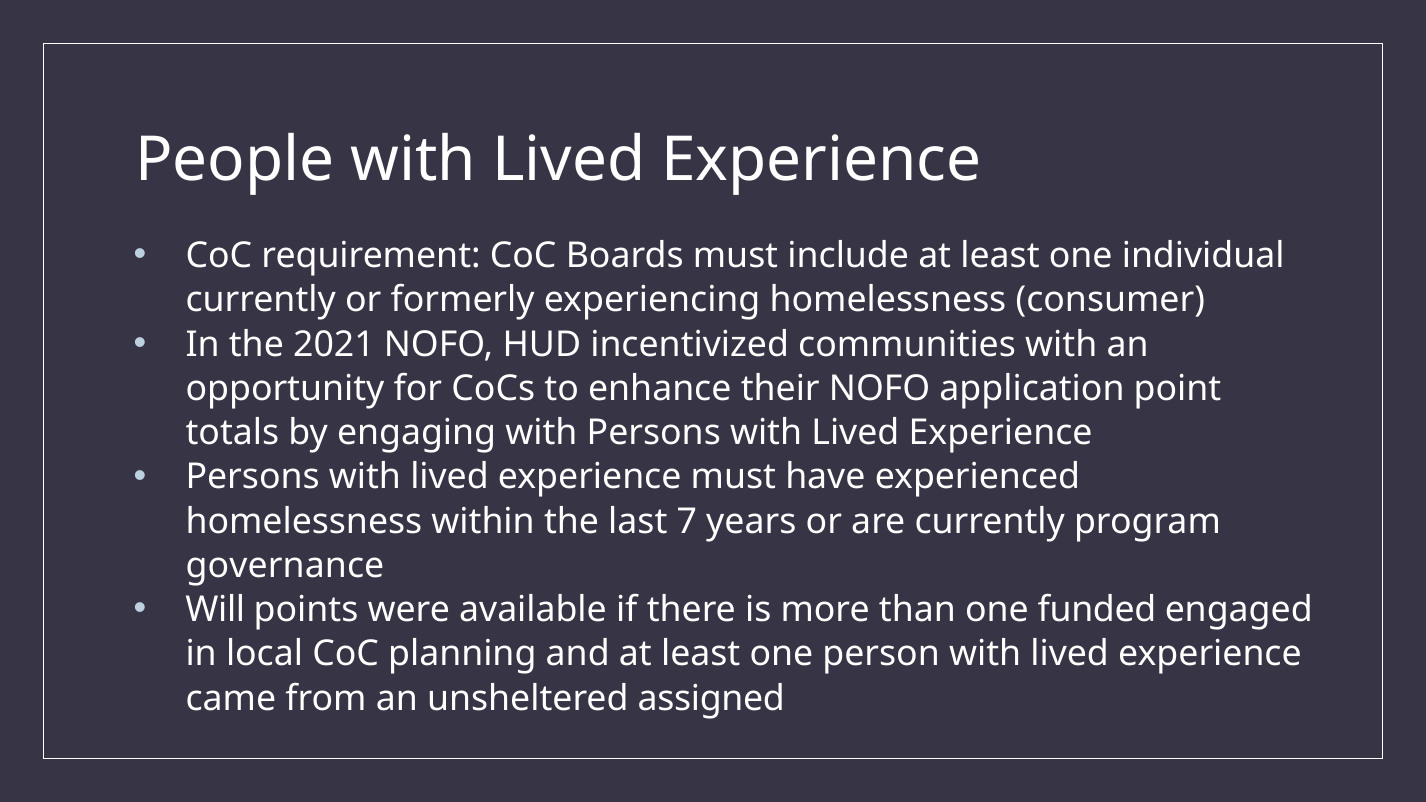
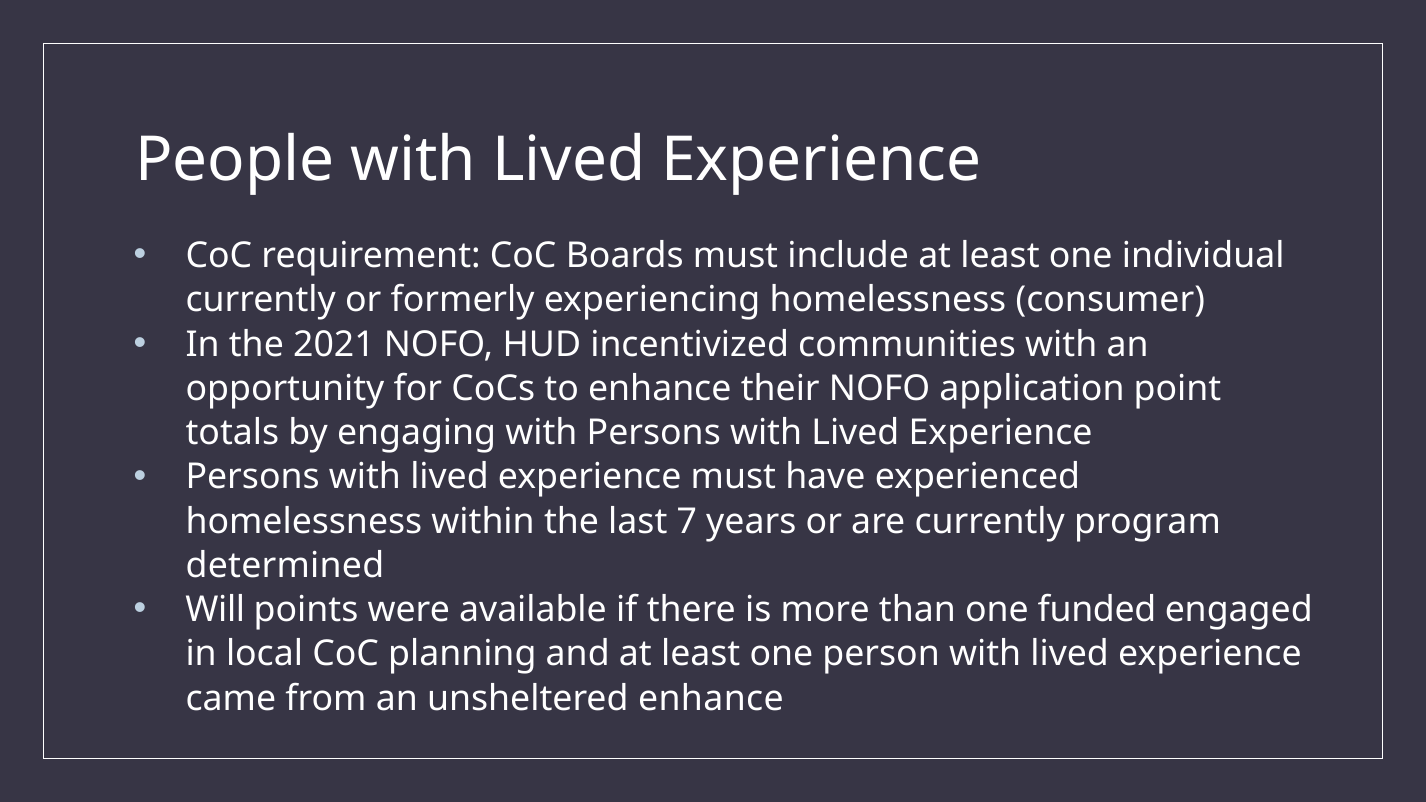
governance: governance -> determined
unsheltered assigned: assigned -> enhance
